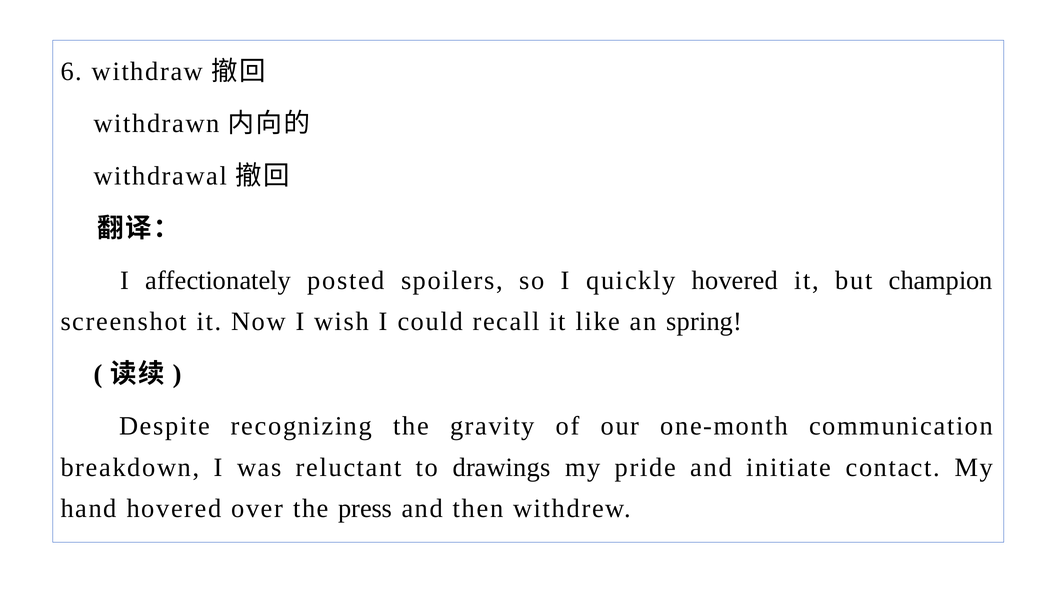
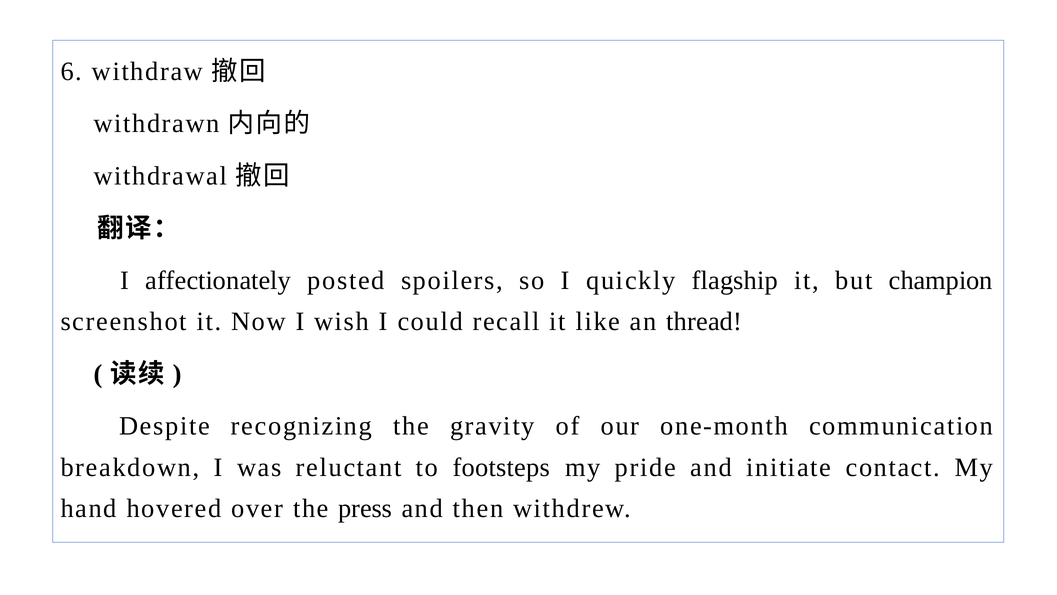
quickly hovered: hovered -> flagship
spring: spring -> thread
drawings: drawings -> footsteps
